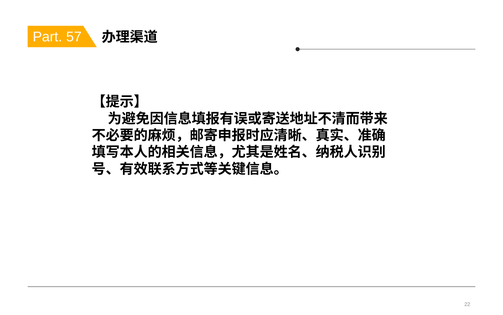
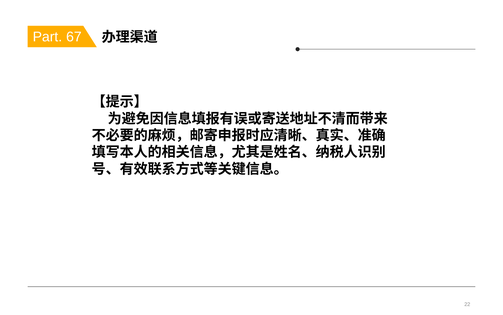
57: 57 -> 67
